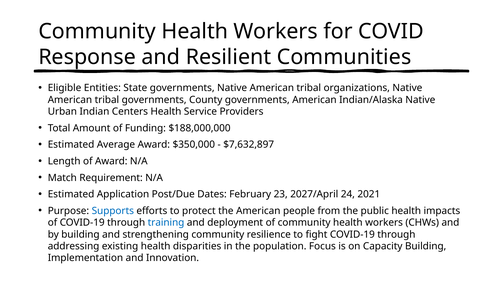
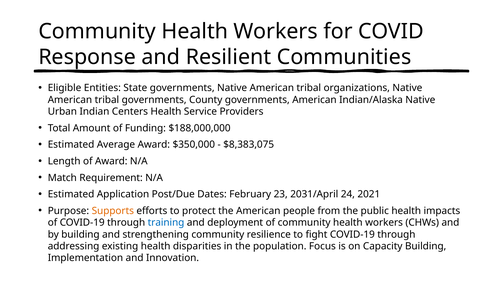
$7,632,897: $7,632,897 -> $8,383,075
2027/April: 2027/April -> 2031/April
Supports colour: blue -> orange
